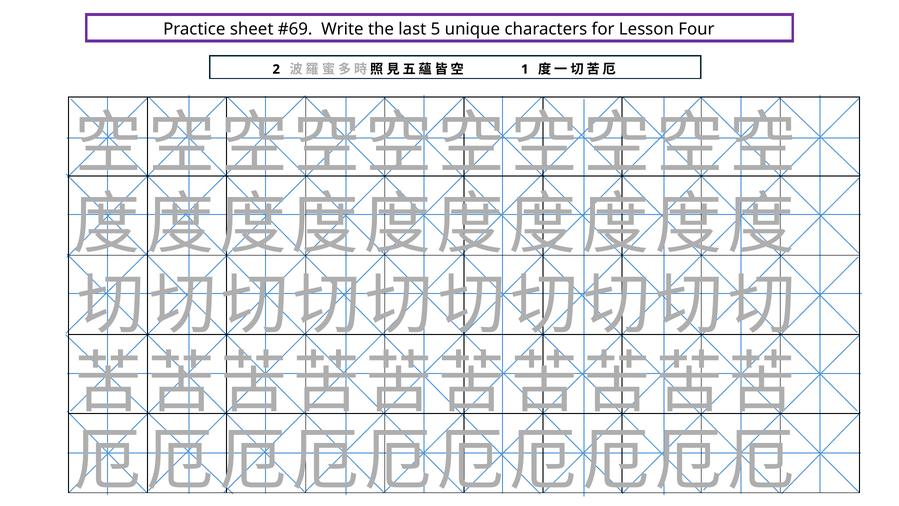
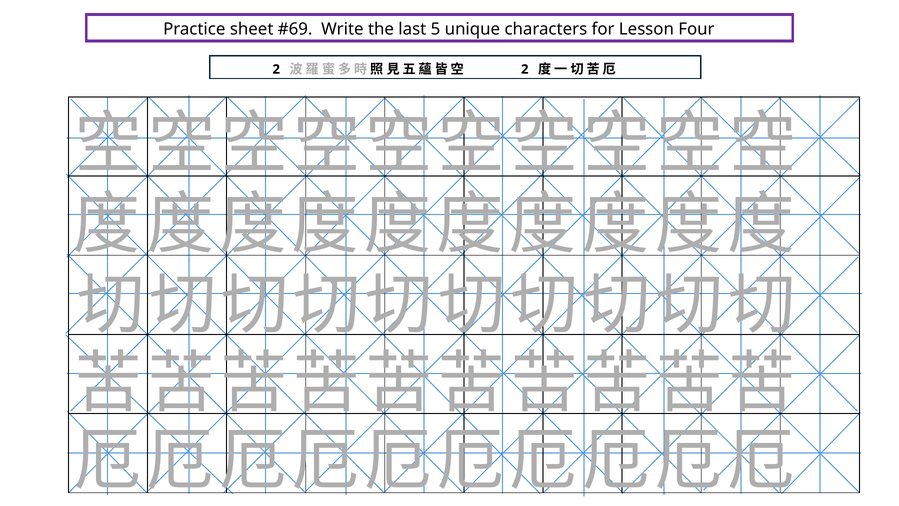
1 at (525, 69): 1 -> 2
